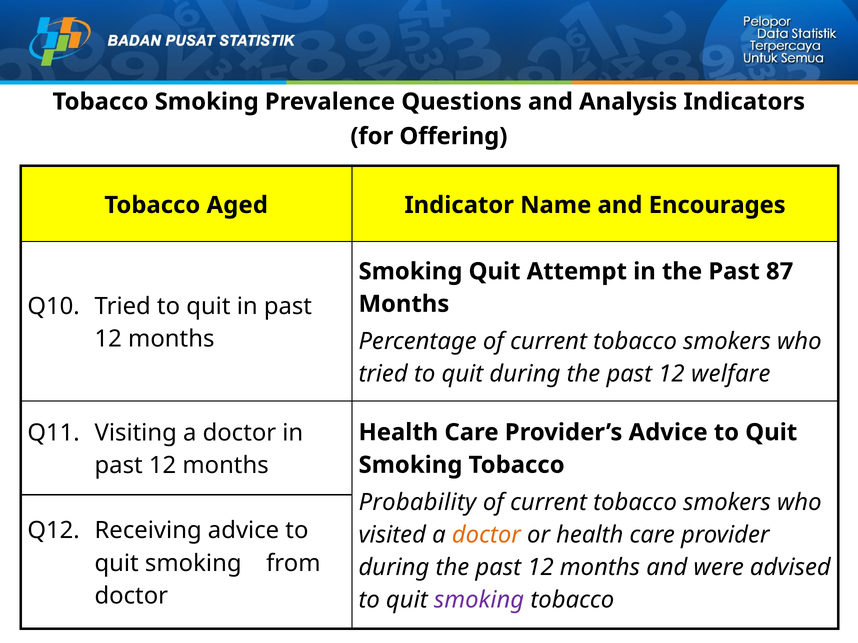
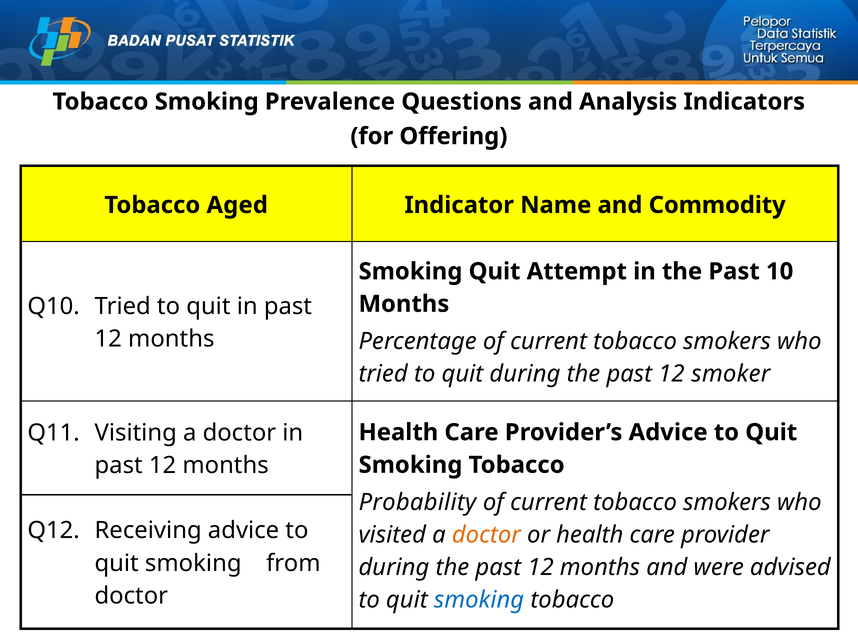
Encourages: Encourages -> Commodity
87: 87 -> 10
welfare: welfare -> smoker
smoking at (479, 600) colour: purple -> blue
